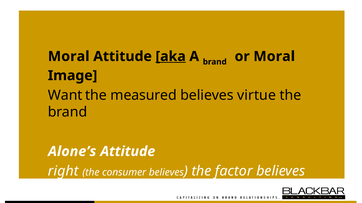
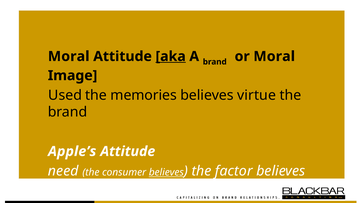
Want: Want -> Used
measured: measured -> memories
Alone’s: Alone’s -> Apple’s
right: right -> need
believes at (166, 173) underline: none -> present
